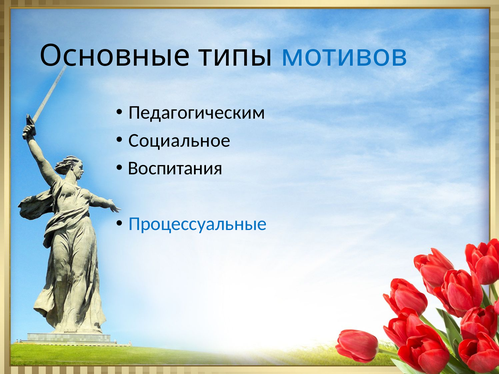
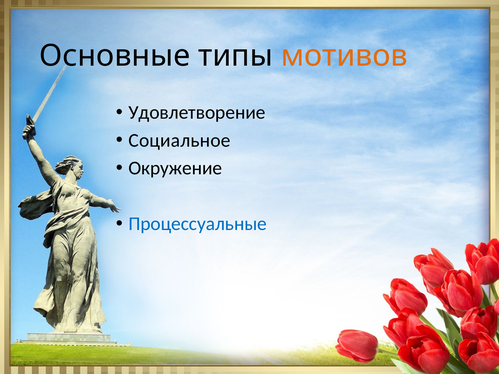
мотивов colour: blue -> orange
Педагогическим: Педагогическим -> Удовлетворение
Воспитания: Воспитания -> Окружение
